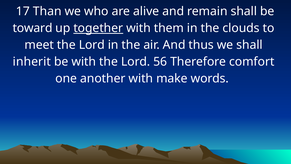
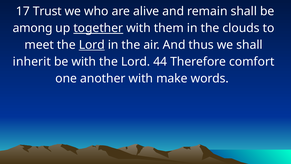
Than: Than -> Trust
toward: toward -> among
Lord at (92, 45) underline: none -> present
56: 56 -> 44
